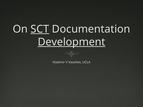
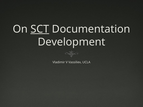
Development underline: present -> none
